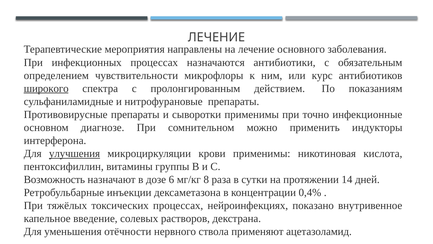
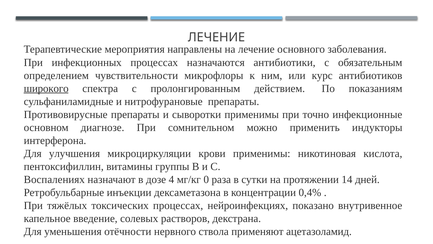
улучшения underline: present -> none
Возможность: Возможность -> Воспалениях
6: 6 -> 4
8: 8 -> 0
